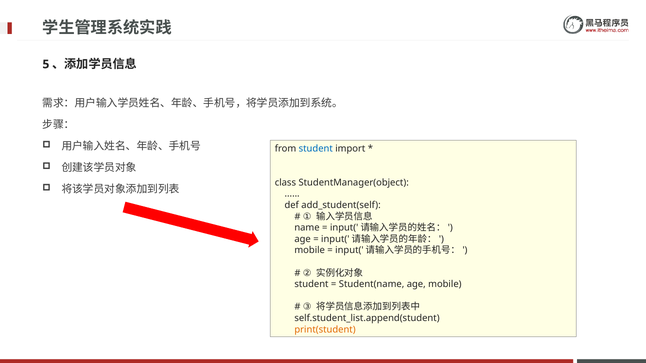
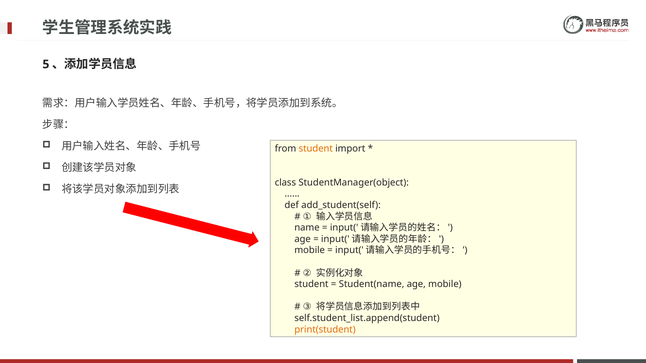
student at (316, 149) colour: blue -> orange
